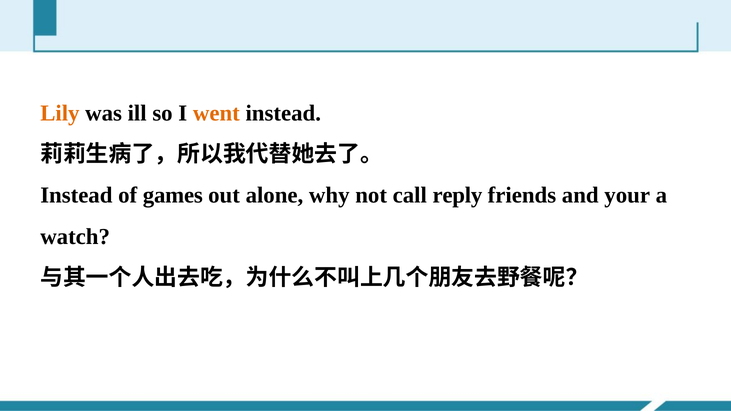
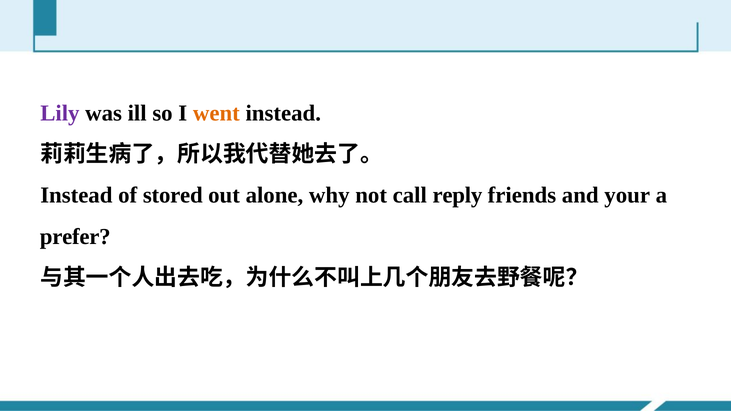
Lily colour: orange -> purple
games: games -> stored
watch: watch -> prefer
